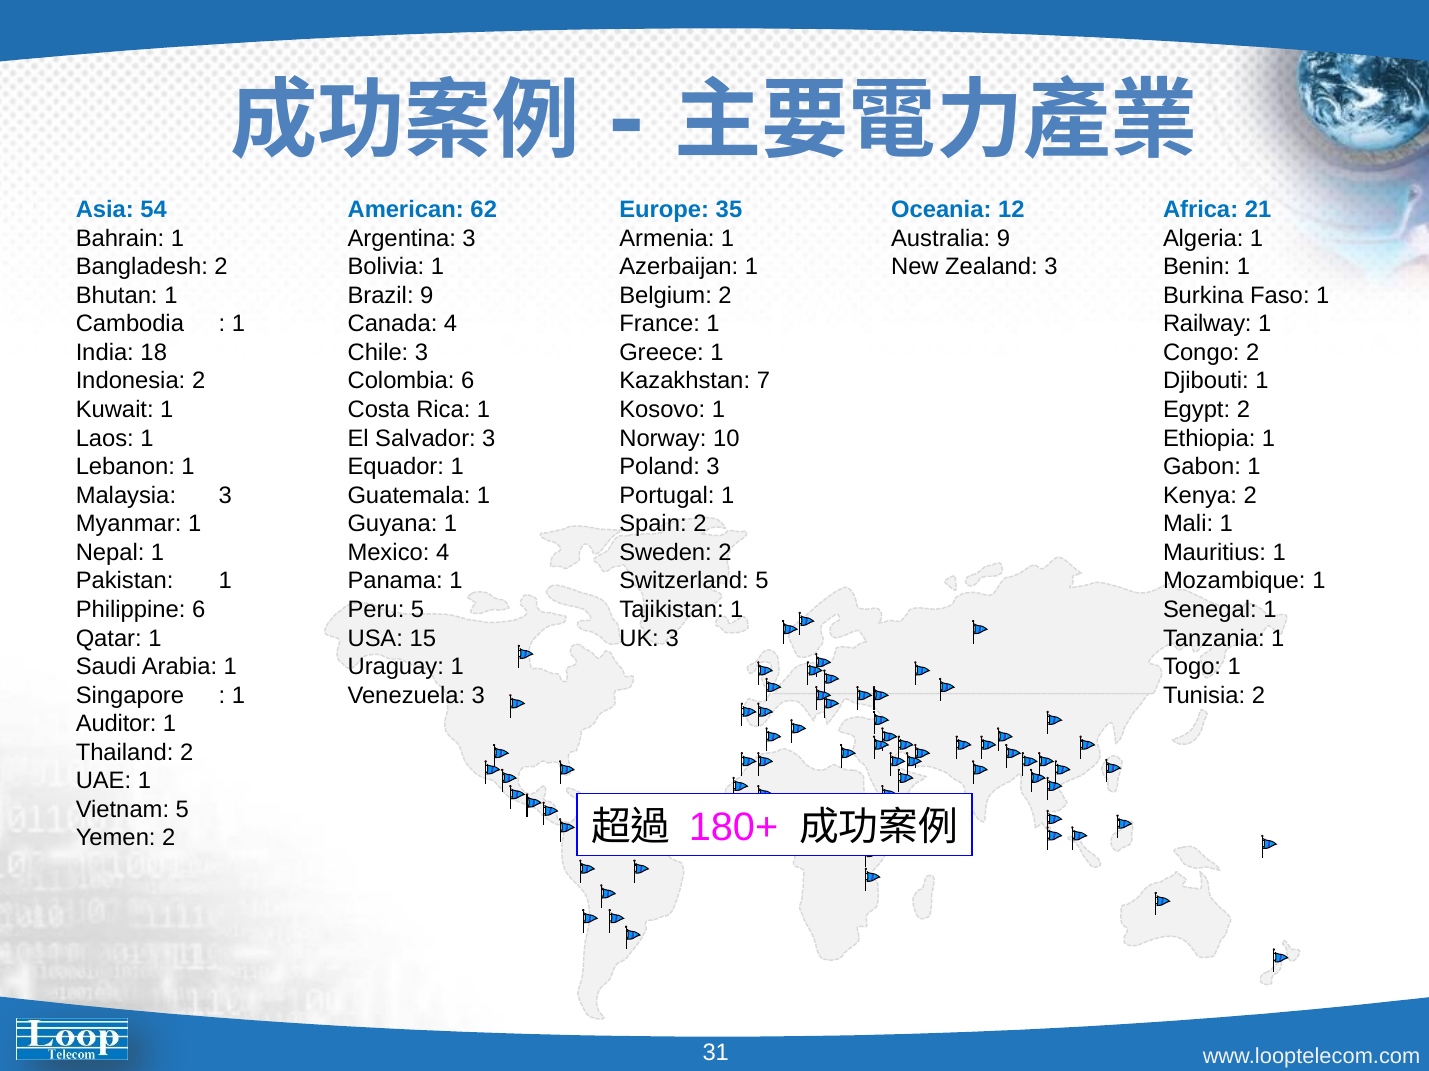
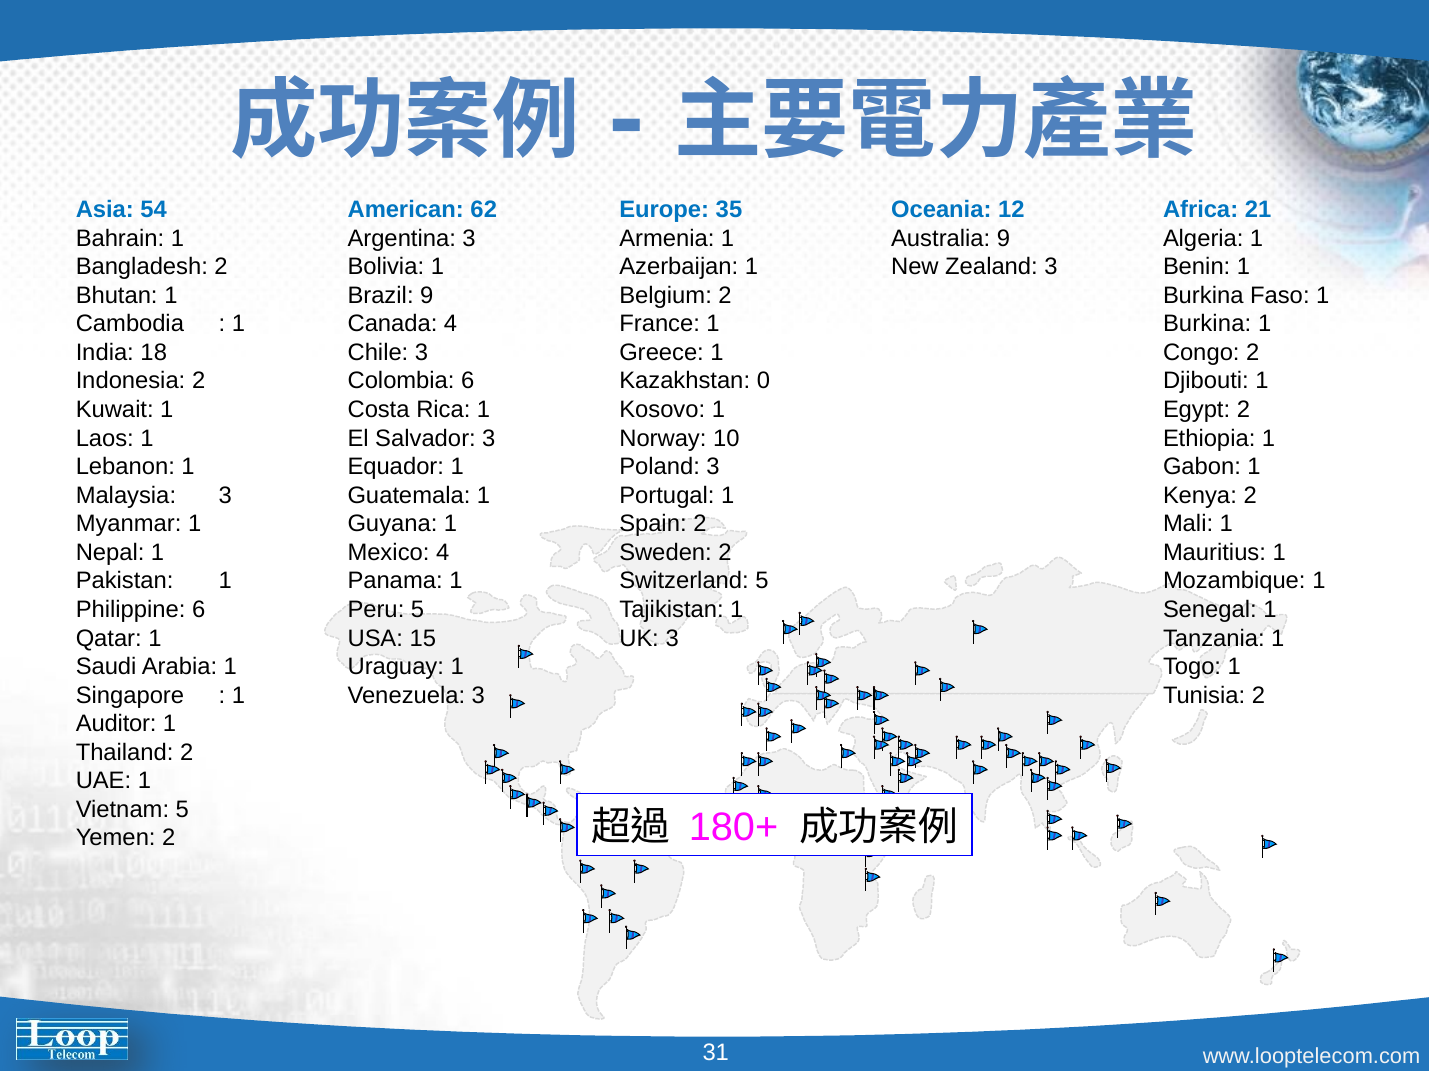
Railway at (1207, 324): Railway -> Burkina
7: 7 -> 0
